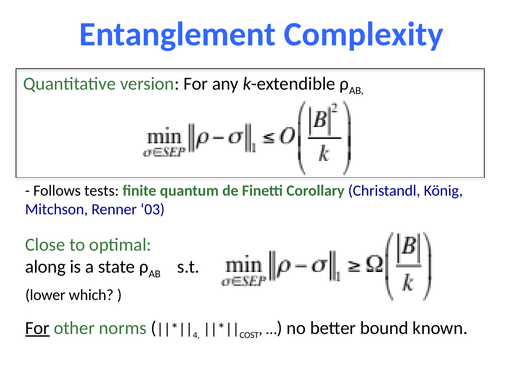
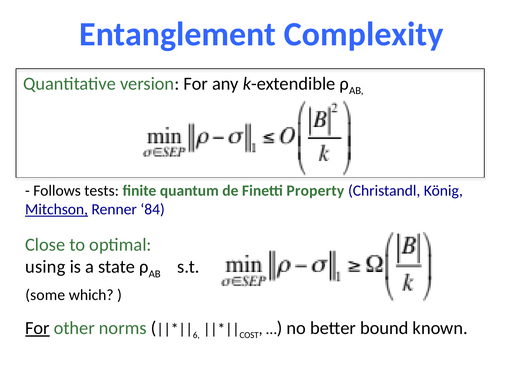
Corollary: Corollary -> Property
Mitchson underline: none -> present
03: 03 -> 84
along: along -> using
lower: lower -> some
4: 4 -> 6
